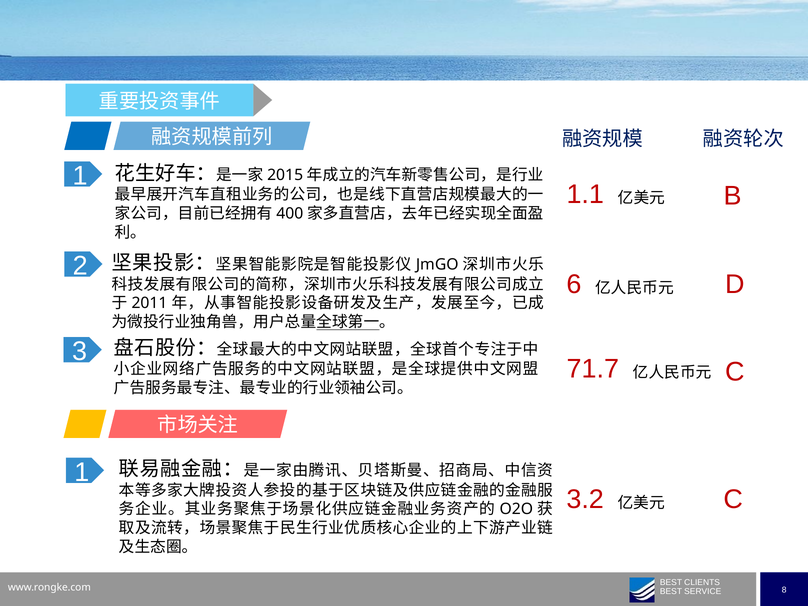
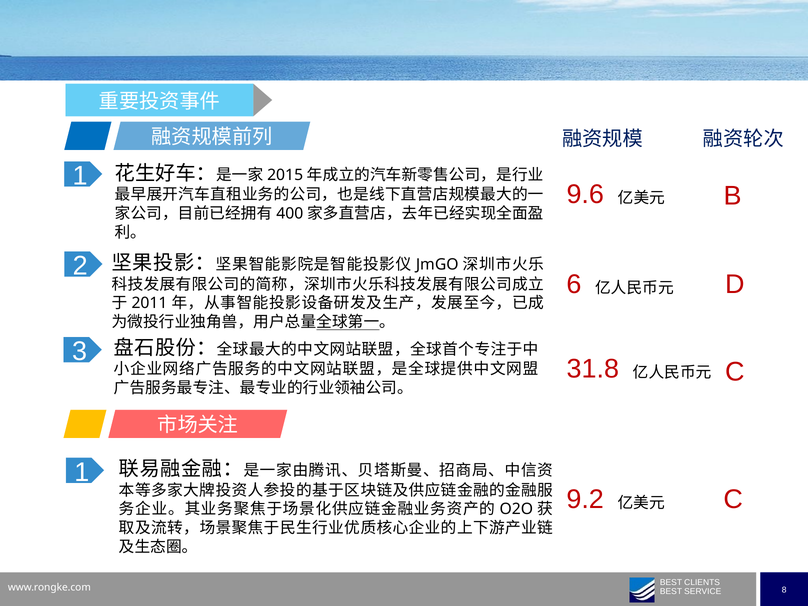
1.1: 1.1 -> 9.6
71.7: 71.7 -> 31.8
3.2: 3.2 -> 9.2
